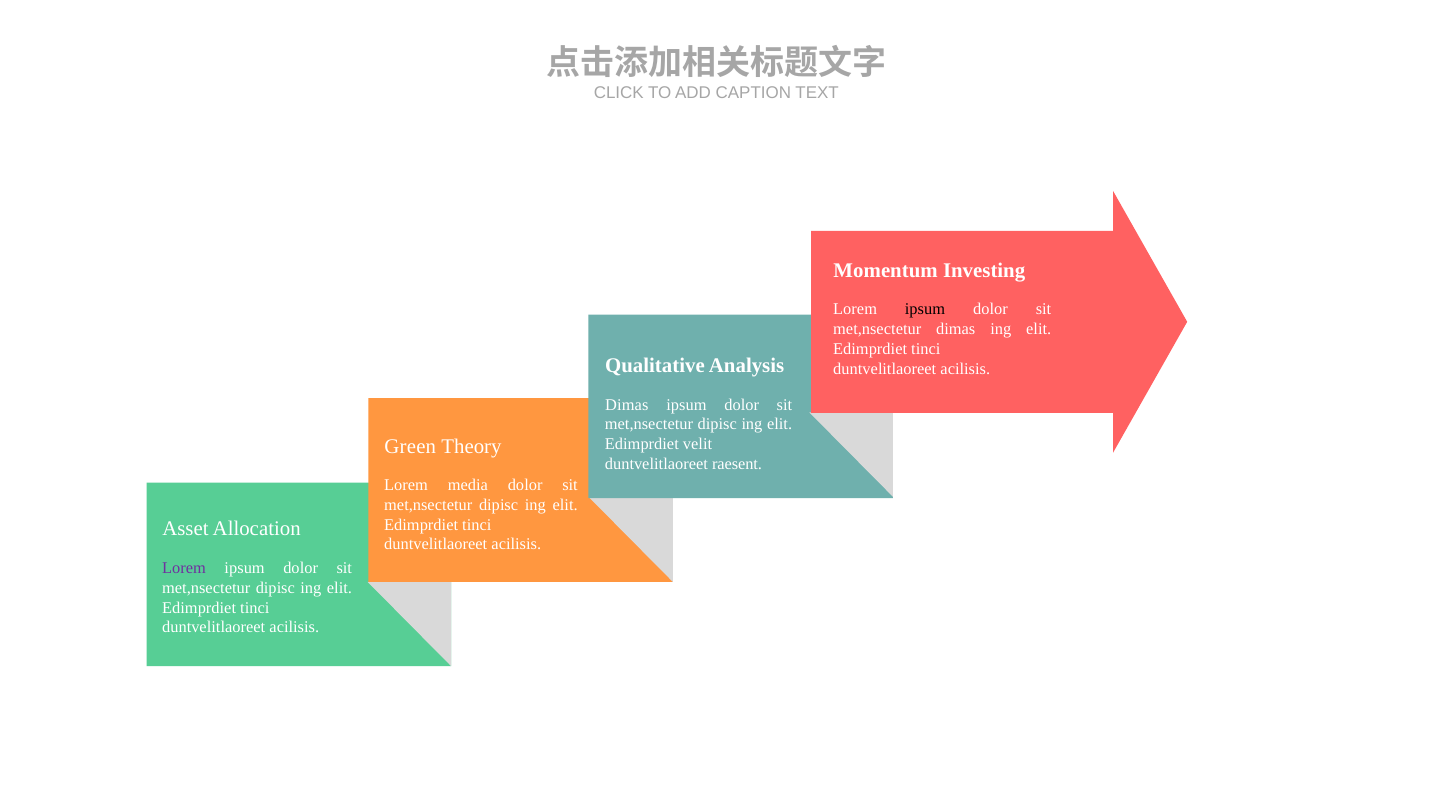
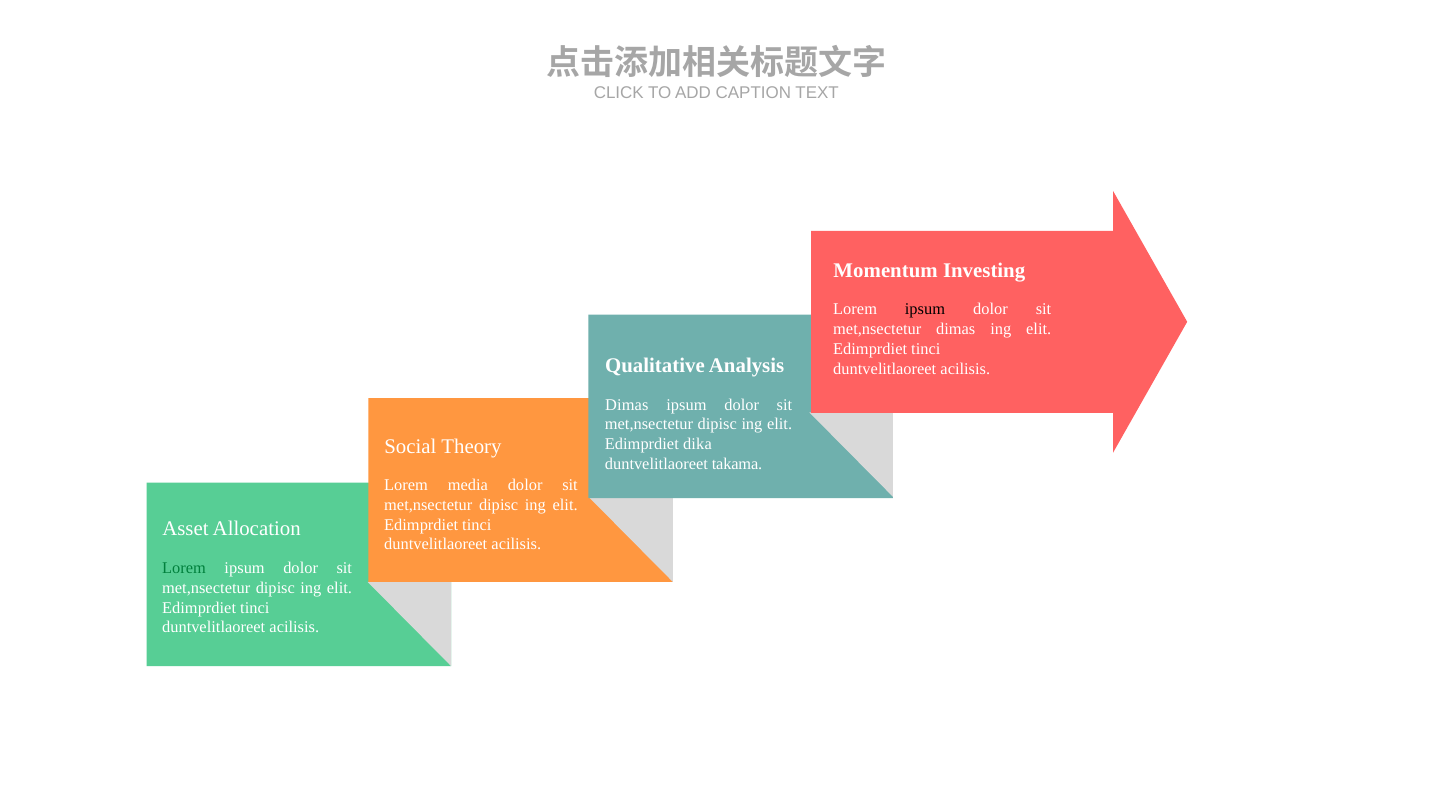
Green: Green -> Social
velit: velit -> dika
raesent: raesent -> takama
Lorem at (184, 568) colour: purple -> green
